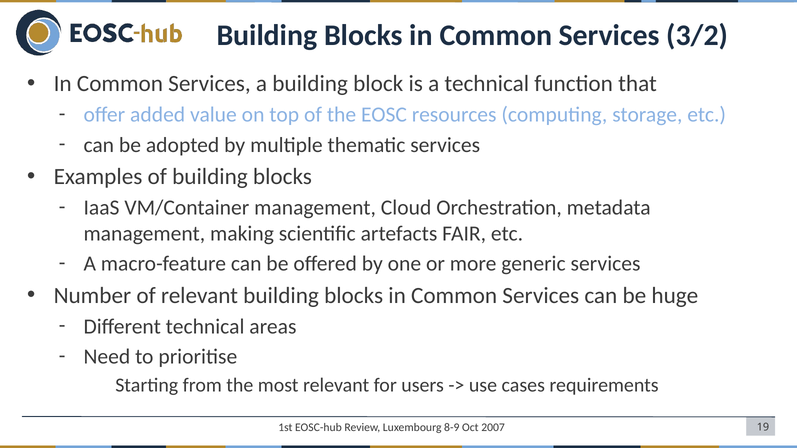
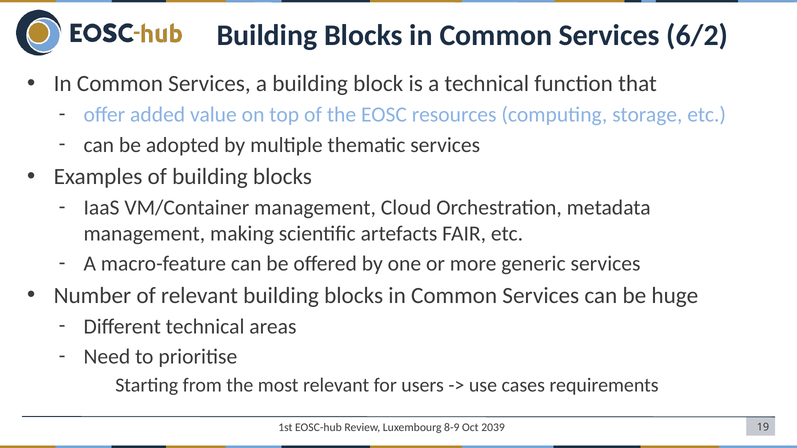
3/2: 3/2 -> 6/2
2007: 2007 -> 2039
